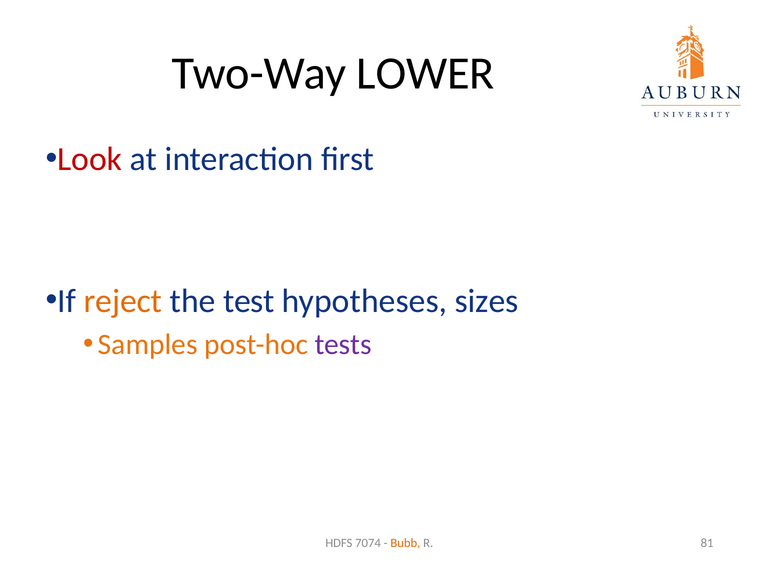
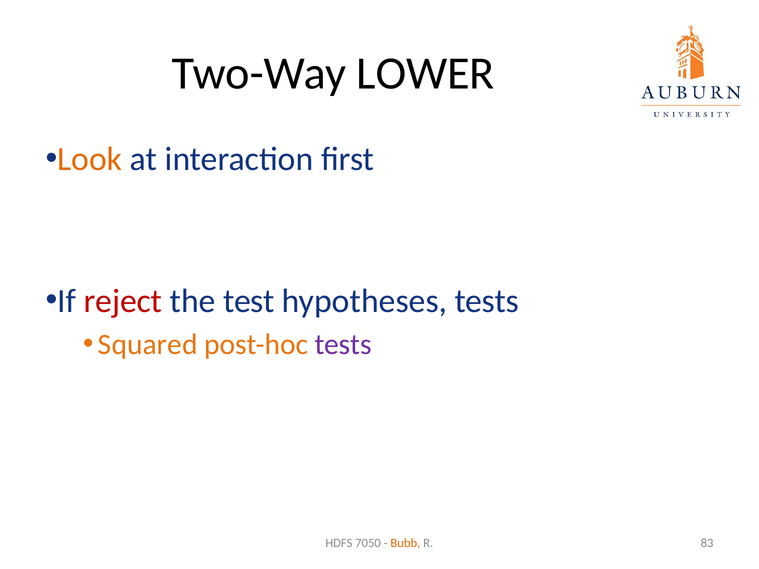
Look colour: red -> orange
reject colour: orange -> red
hypotheses sizes: sizes -> tests
Samples: Samples -> Squared
7074: 7074 -> 7050
81: 81 -> 83
